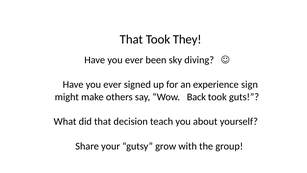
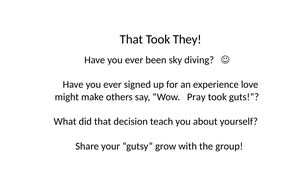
sign: sign -> love
Back: Back -> Pray
